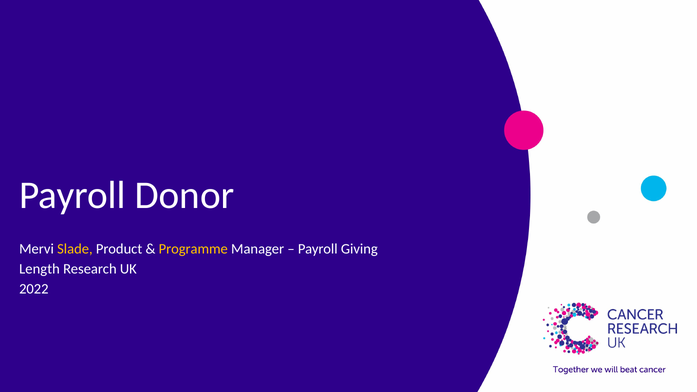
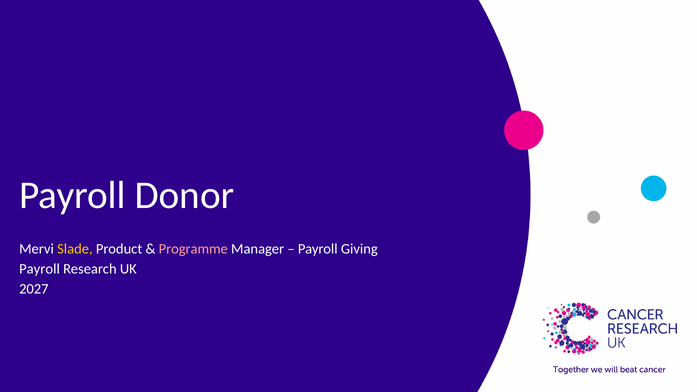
Programme colour: yellow -> pink
Length at (39, 269): Length -> Payroll
2022: 2022 -> 2027
